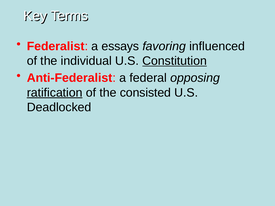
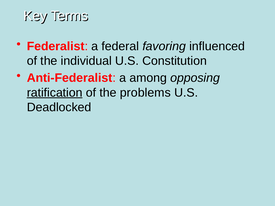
essays: essays -> federal
Constitution underline: present -> none
federal: federal -> among
consisted: consisted -> problems
